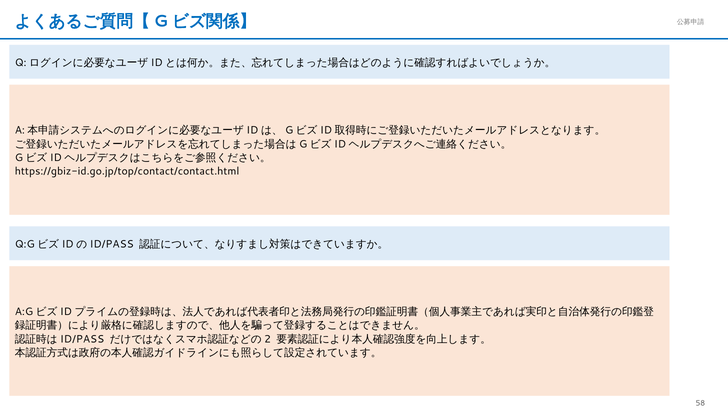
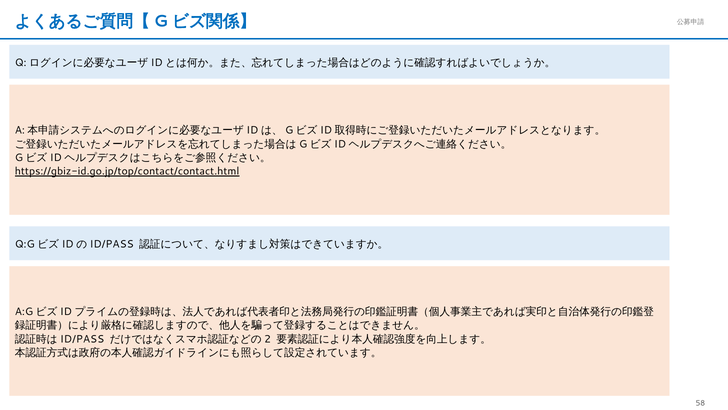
https://gbiz-id.go.jp/top/contact/contact.html underline: none -> present
